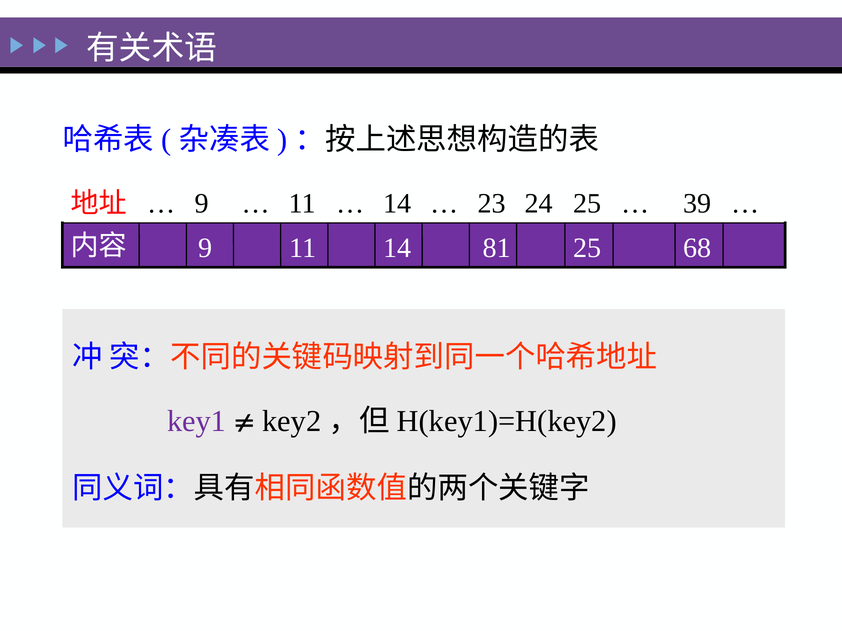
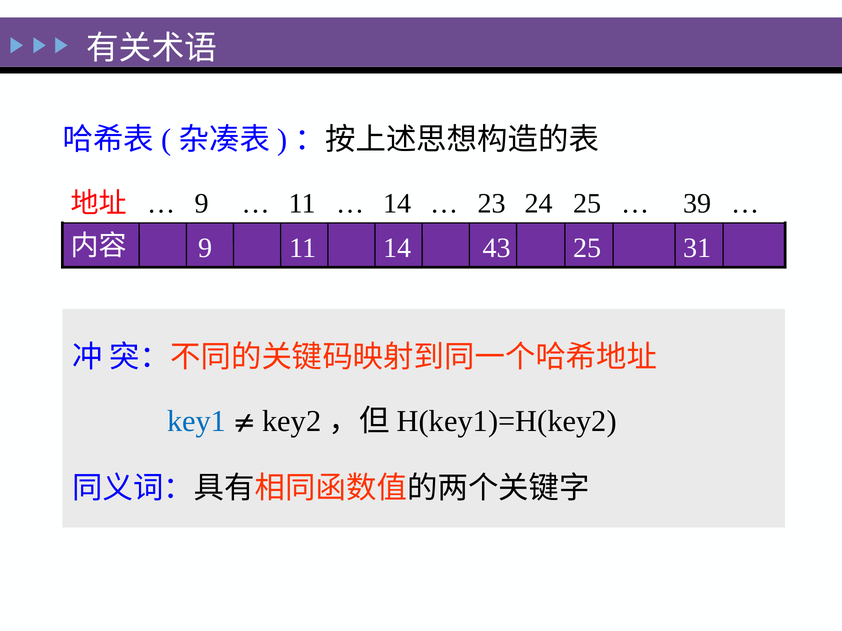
81: 81 -> 43
68: 68 -> 31
key1 colour: purple -> blue
